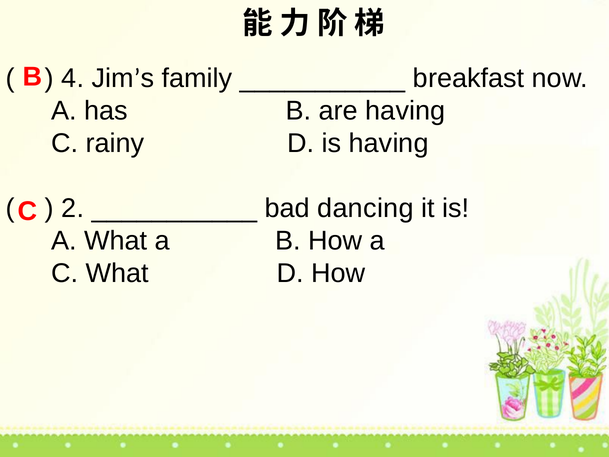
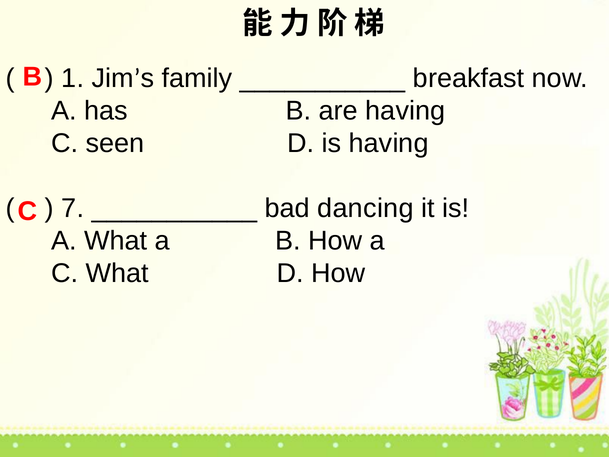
4: 4 -> 1
rainy: rainy -> seen
2: 2 -> 7
